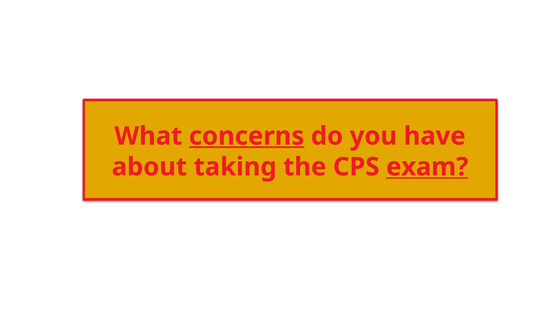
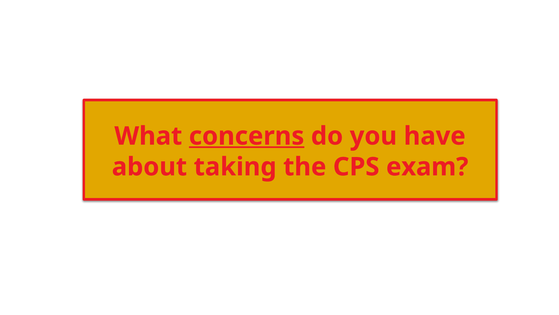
exam underline: present -> none
